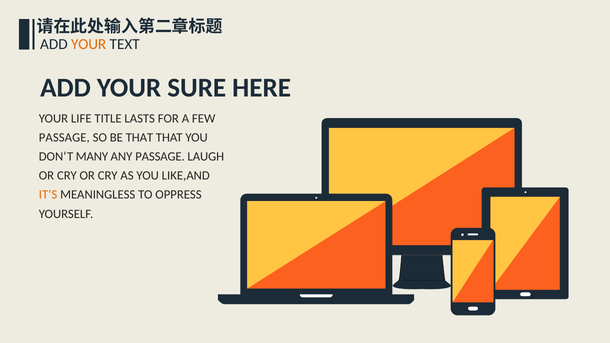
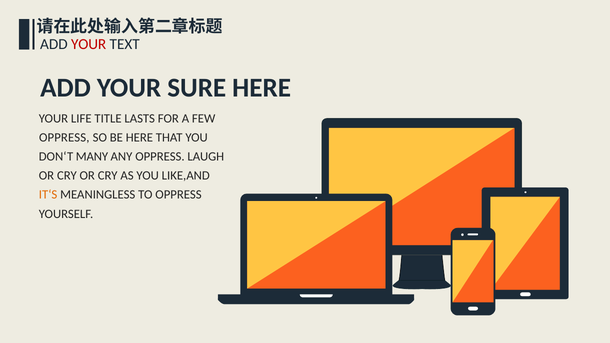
YOUR at (89, 44) colour: orange -> red
PASSAGE at (64, 138): PASSAGE -> OPPRESS
BE THAT: THAT -> HERE
ANY PASSAGE: PASSAGE -> OPPRESS
